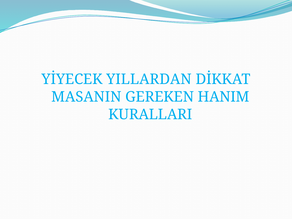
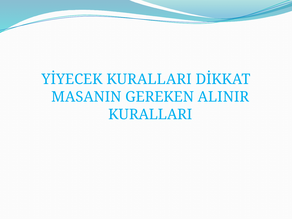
YİYECEK YILLARDAN: YILLARDAN -> KURALLARI
HANIM: HANIM -> ALINIR
